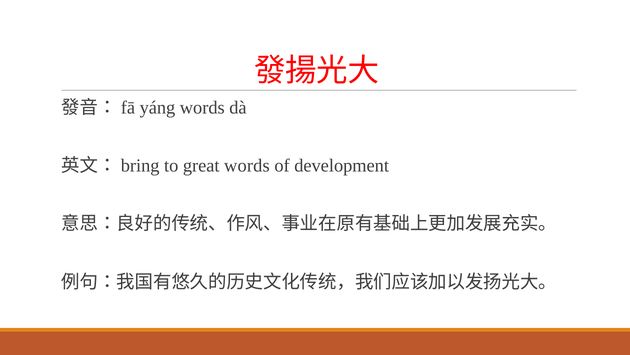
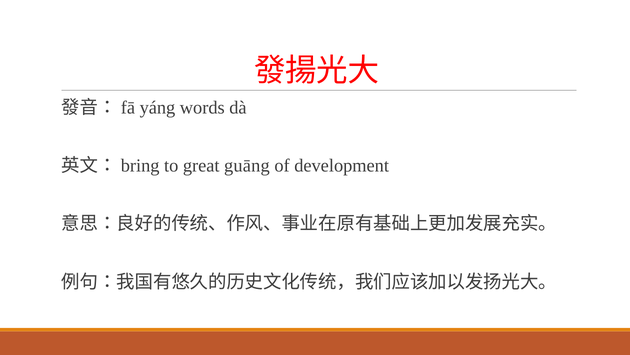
great words: words -> guāng
